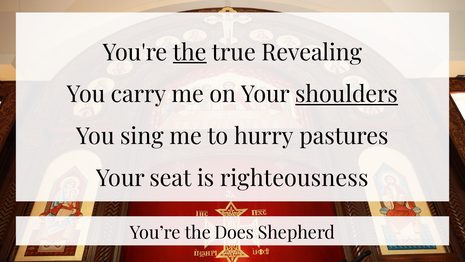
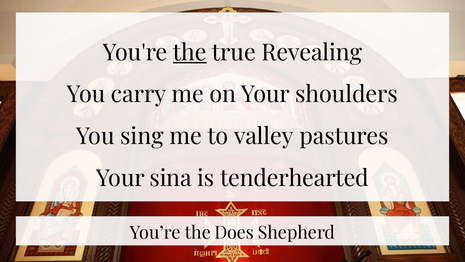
shoulders underline: present -> none
hurry: hurry -> valley
seat: seat -> sina
righteousness: righteousness -> tenderhearted
